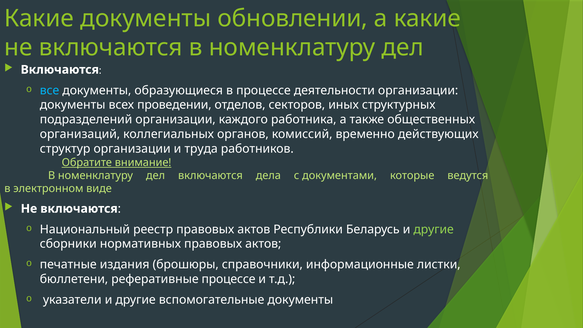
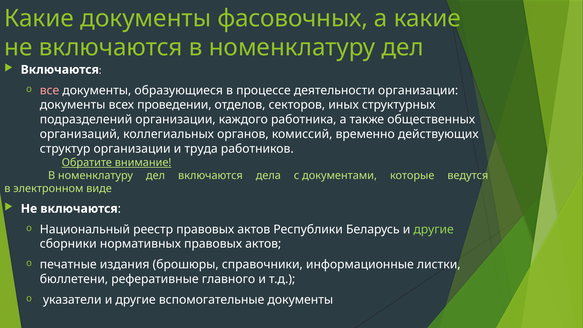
обновлении: обновлении -> фасовочных
все colour: light blue -> pink
реферативные процессе: процессе -> главного
